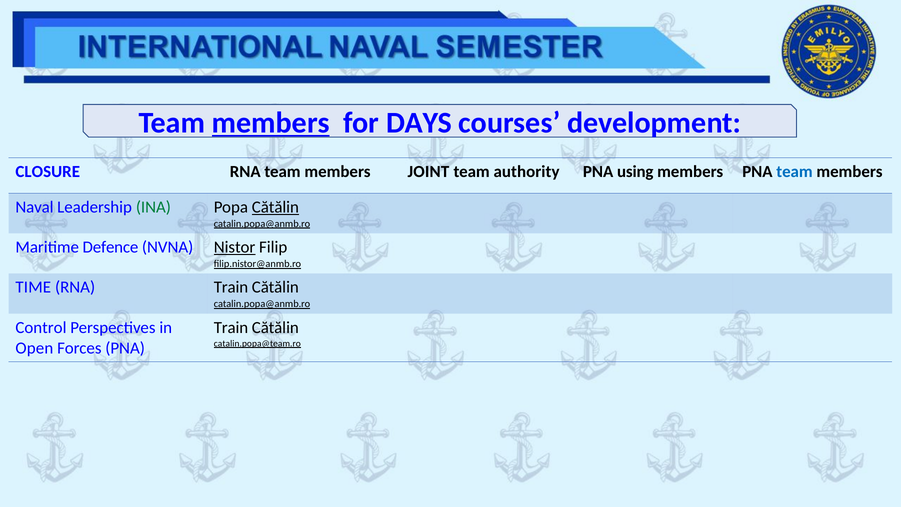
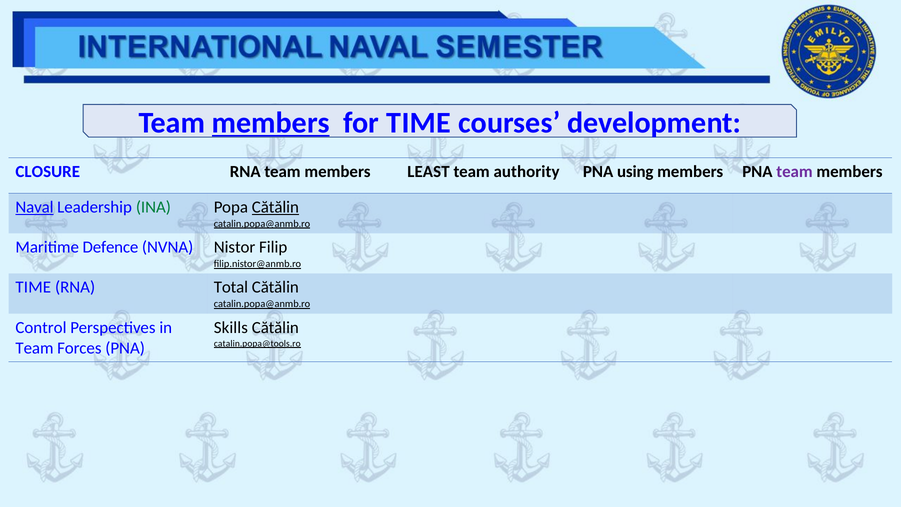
for DAYS: DAYS -> TIME
JOINT: JOINT -> LEAST
team at (794, 172) colour: blue -> purple
Naval underline: none -> present
Nistor underline: present -> none
RNA Train: Train -> Total
Train at (231, 328): Train -> Skills
catalin.popa@team.ro: catalin.popa@team.ro -> catalin.popa@tools.ro
Open at (34, 348): Open -> Team
